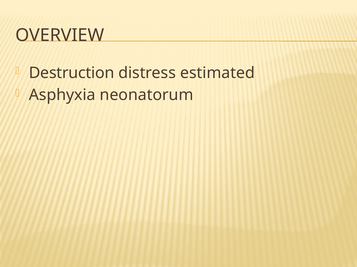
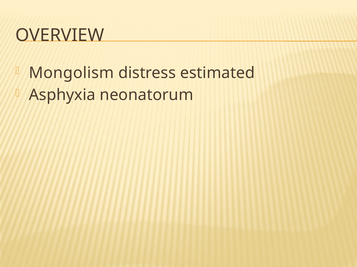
Destruction: Destruction -> Mongolism
